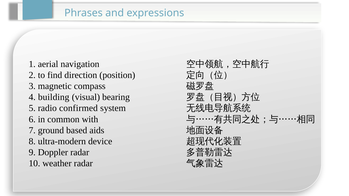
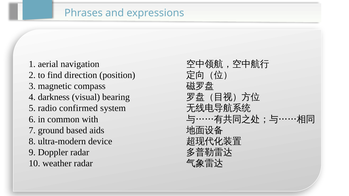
building: building -> darkness
